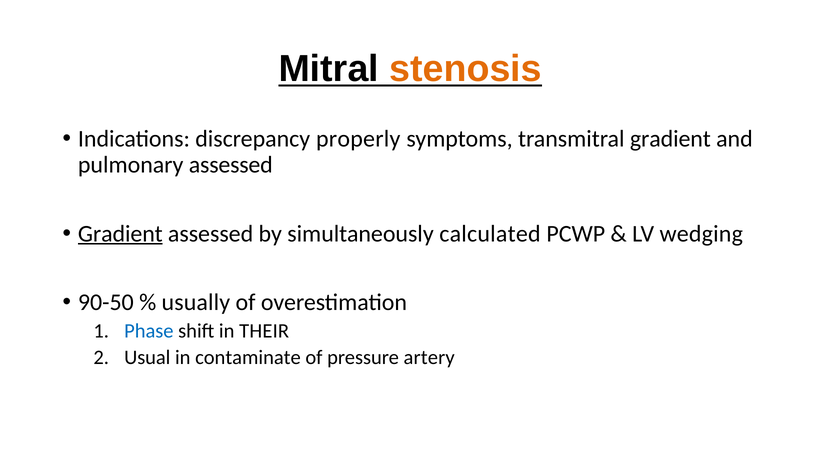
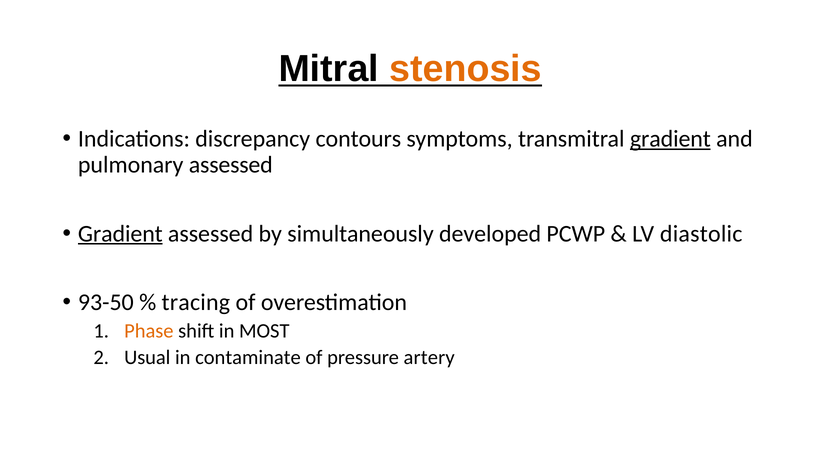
properly: properly -> contours
gradient at (670, 139) underline: none -> present
calculated: calculated -> developed
wedging: wedging -> diastolic
90-50: 90-50 -> 93-50
usually: usually -> tracing
Phase colour: blue -> orange
THEIR: THEIR -> MOST
